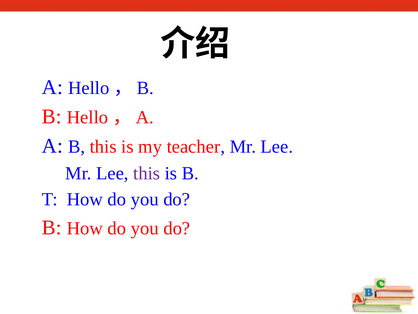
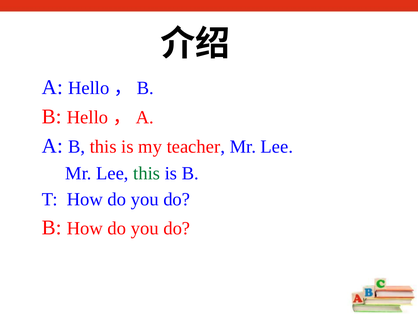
this at (147, 173) colour: purple -> green
